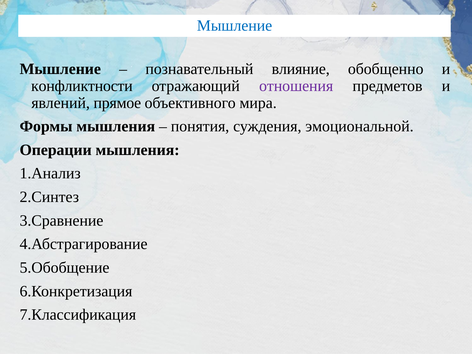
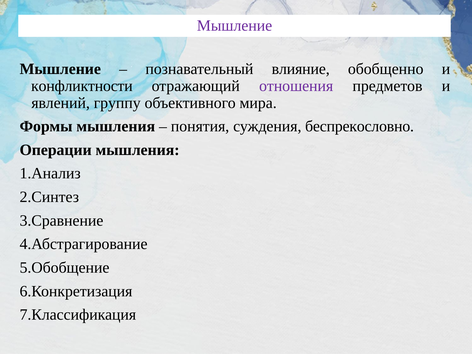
Мышление at (235, 26) colour: blue -> purple
прямое: прямое -> группу
эмоциональной: эмоциональной -> беспрекословно
